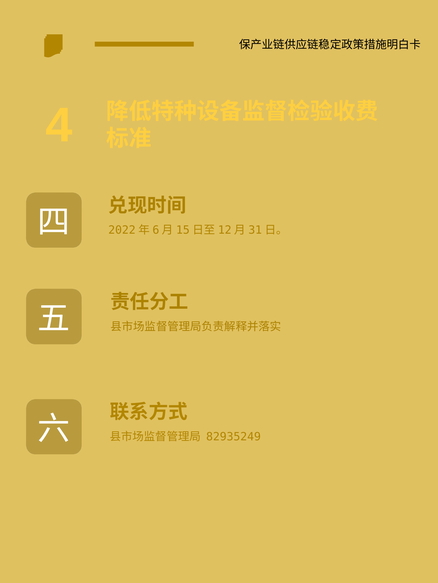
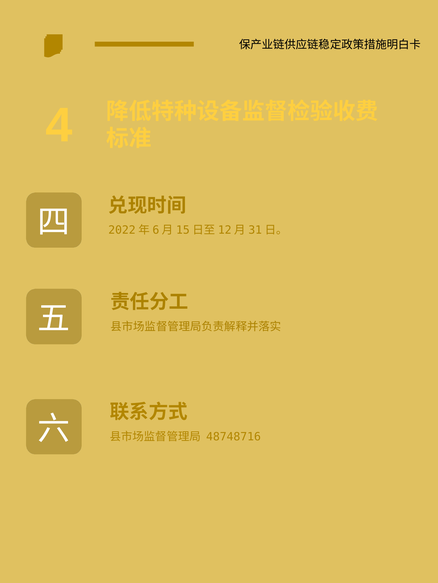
82935249: 82935249 -> 48748716
